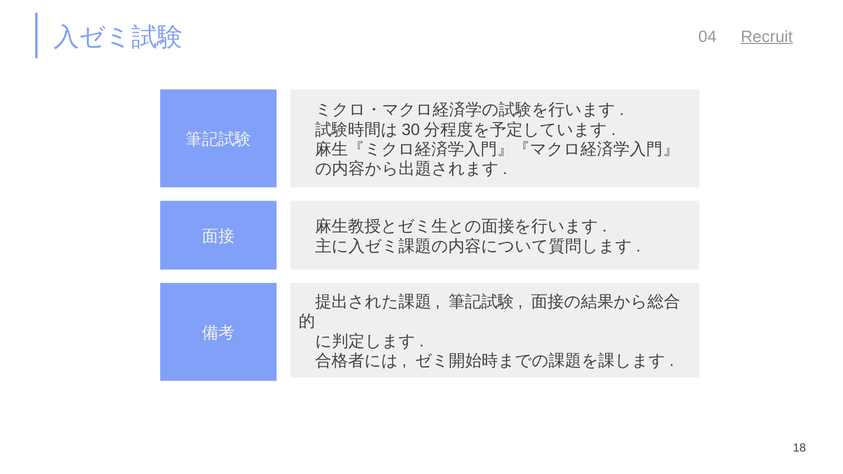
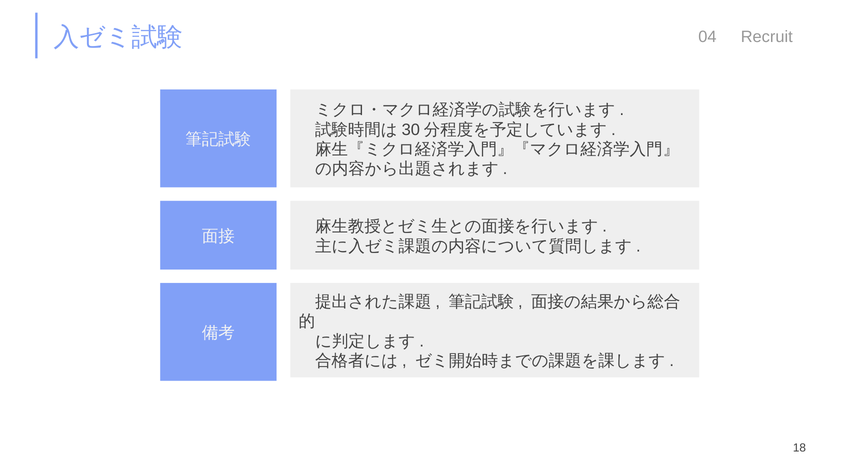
Recruit underline: present -> none
